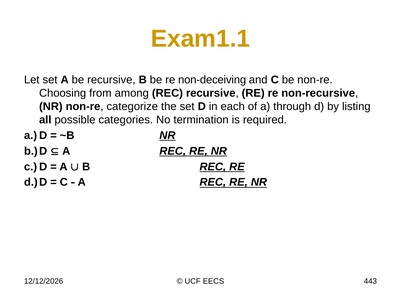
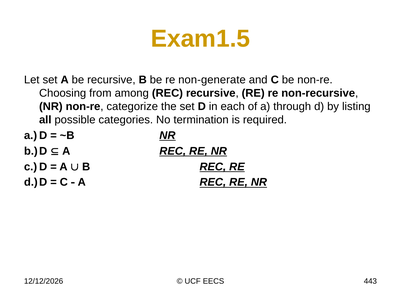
Exam1.1: Exam1.1 -> Exam1.5
non-deceiving: non-deceiving -> non-generate
